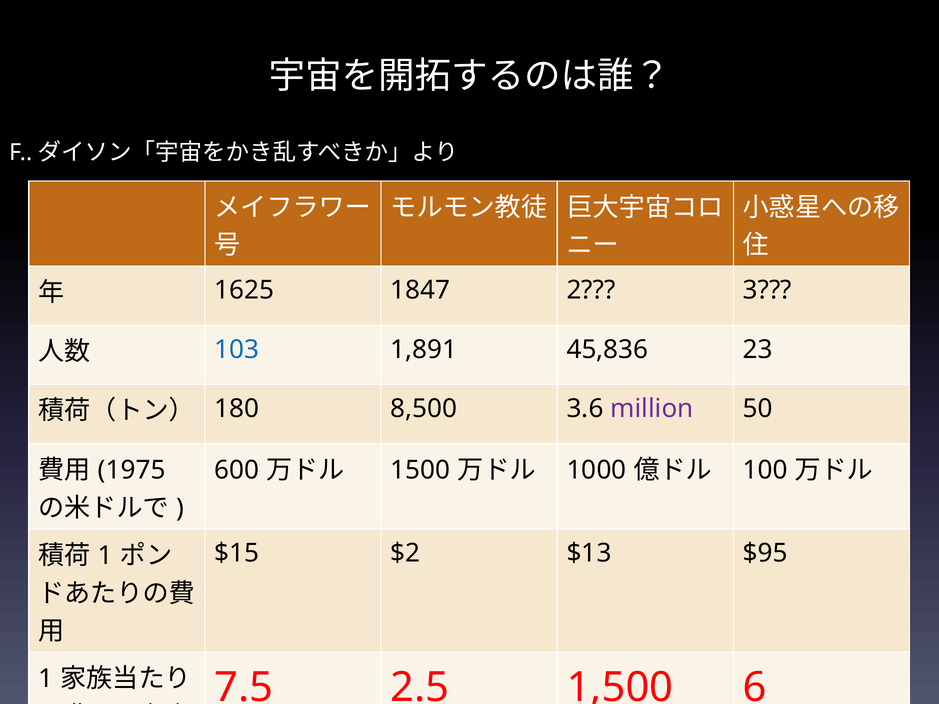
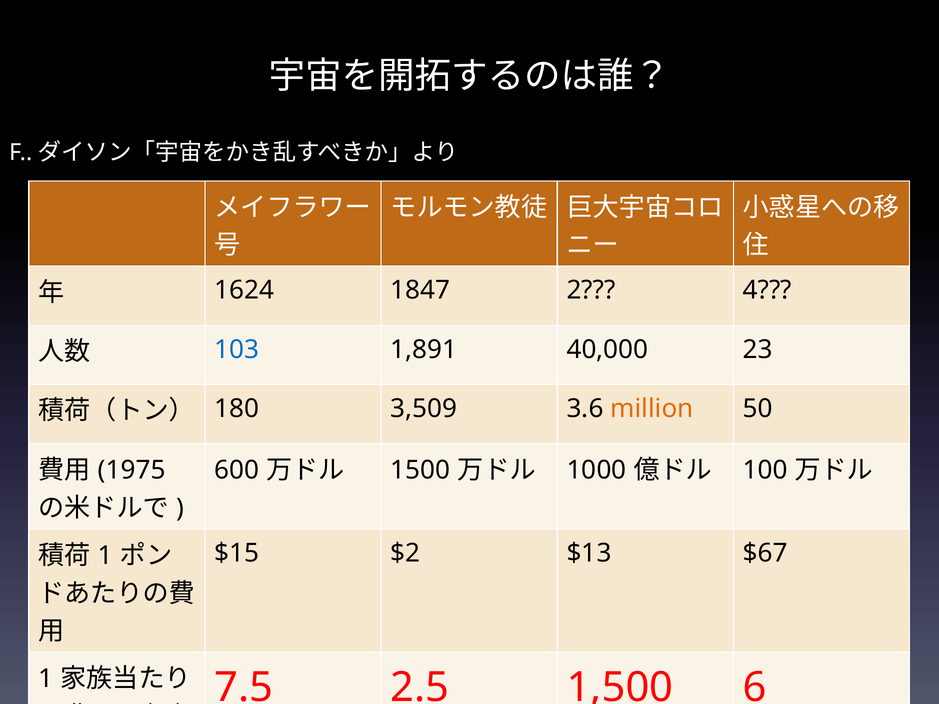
1625: 1625 -> 1624
3: 3 -> 4
45,836: 45,836 -> 40,000
8,500: 8,500 -> 3,509
million colour: purple -> orange
$95: $95 -> $67
